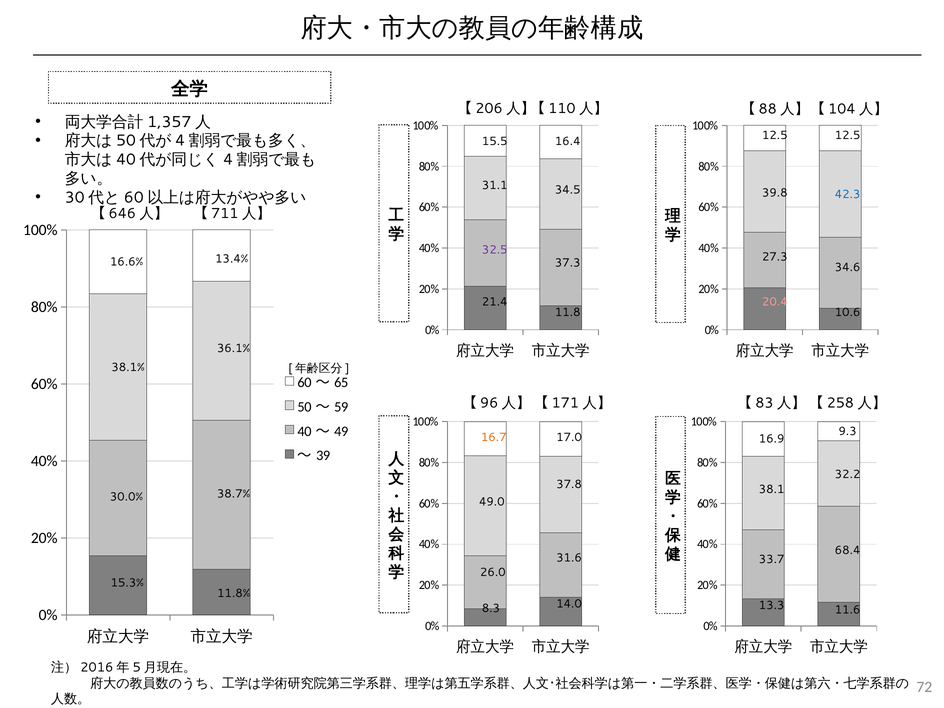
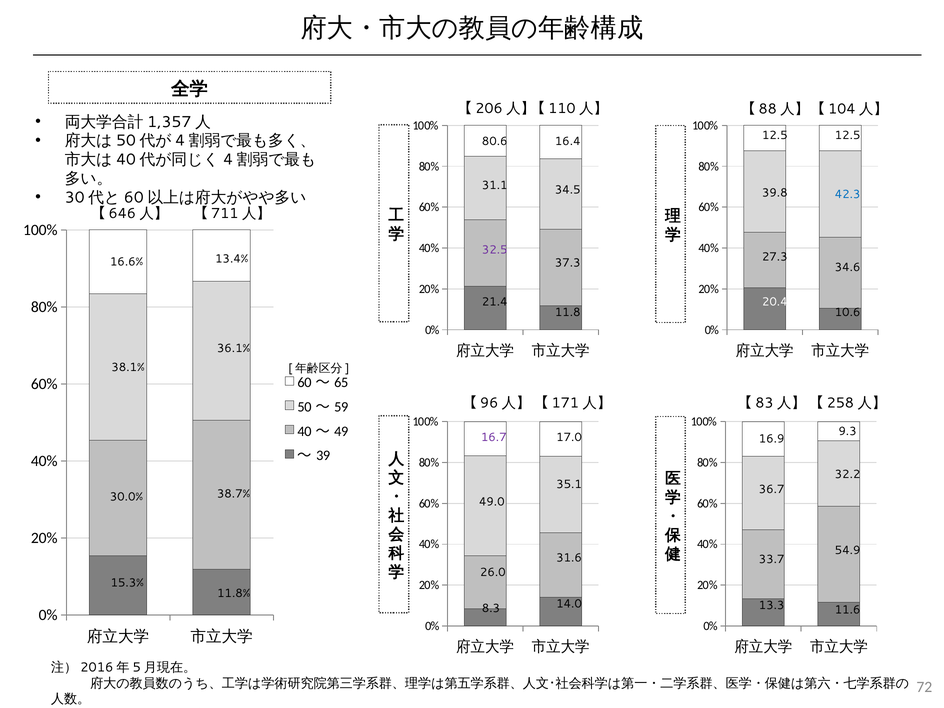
15.5: 15.5 -> 80.6
20.4 colour: pink -> white
16.7 colour: orange -> purple
37.8: 37.8 -> 35.1
38.1: 38.1 -> 36.7
68.4: 68.4 -> 54.9
